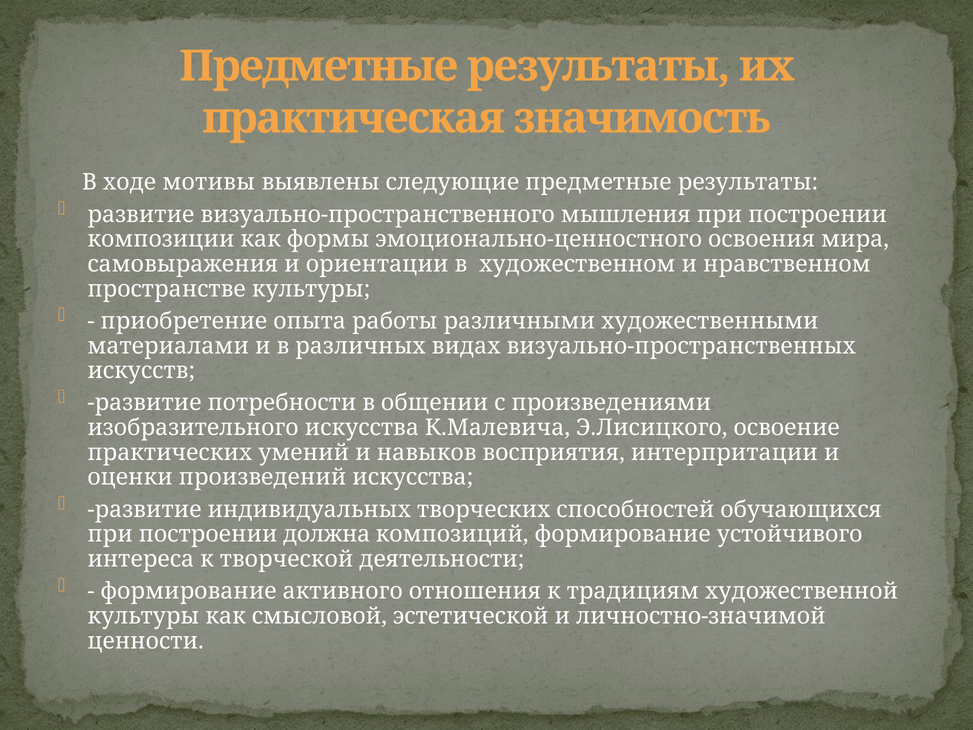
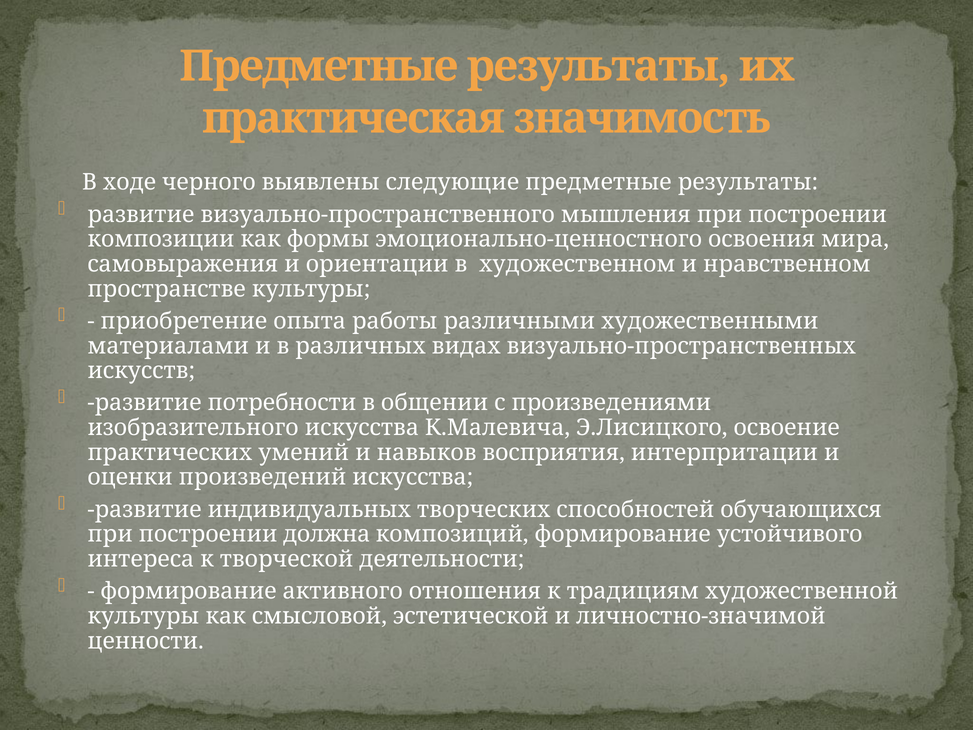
мотивы: мотивы -> черного
